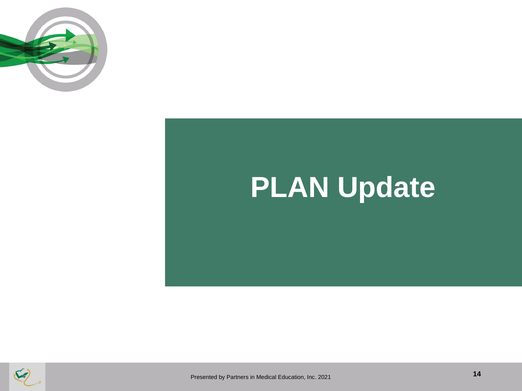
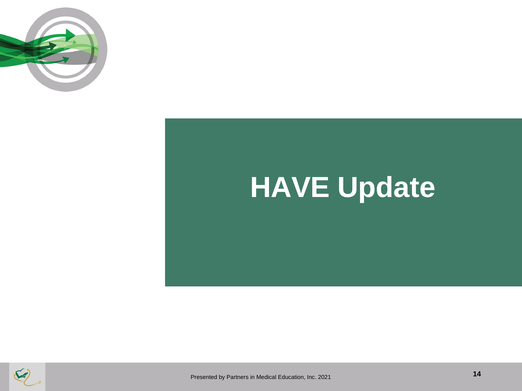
PLAN: PLAN -> HAVE
